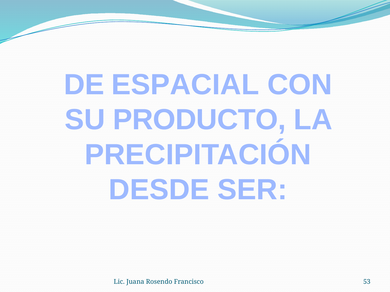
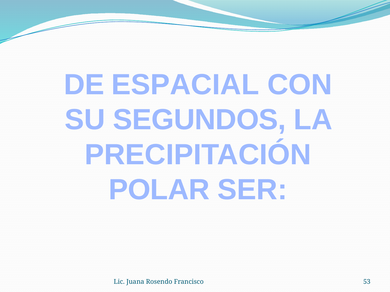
PRODUCTO: PRODUCTO -> SEGUNDOS
DESDE: DESDE -> POLAR
